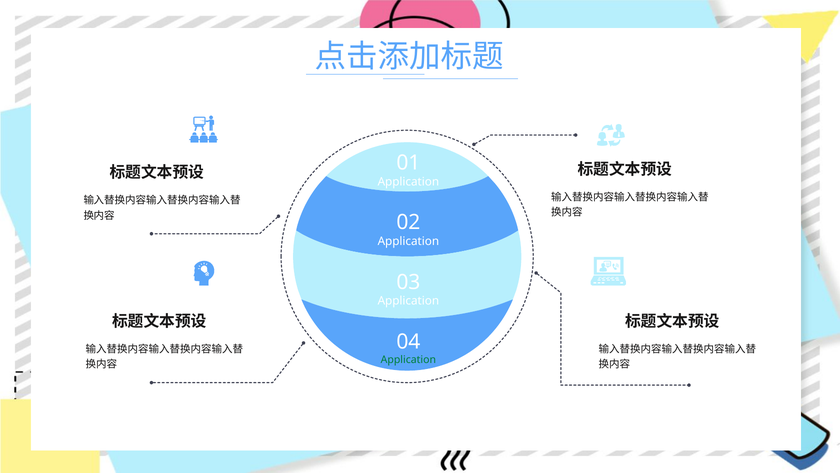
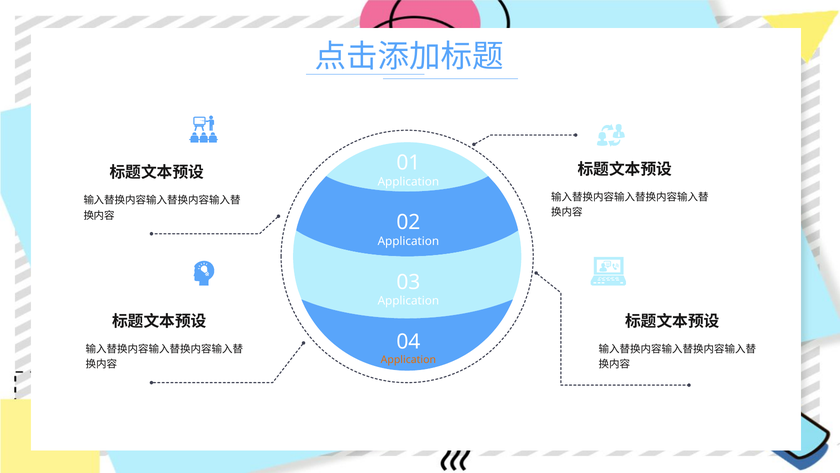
Application at (408, 360) colour: green -> orange
